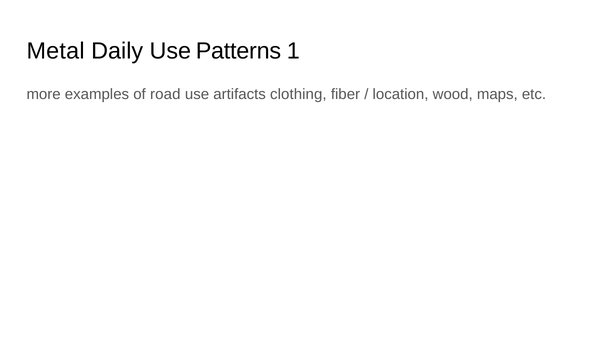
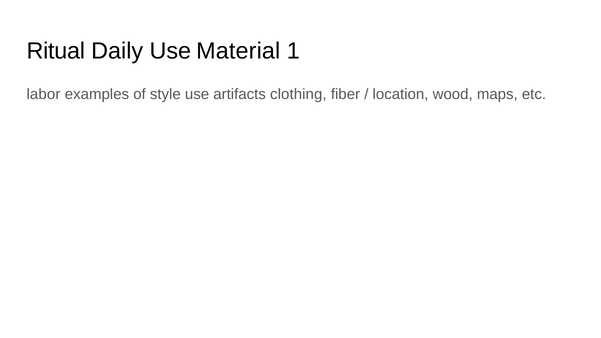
Metal: Metal -> Ritual
Patterns: Patterns -> Material
more: more -> labor
road: road -> style
